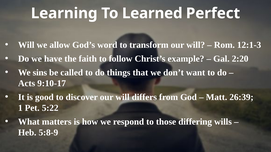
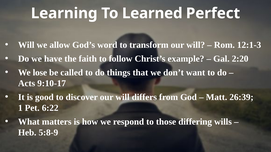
sins: sins -> lose
5:22: 5:22 -> 6:22
